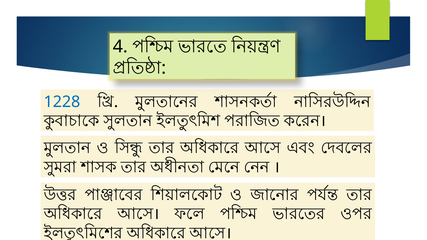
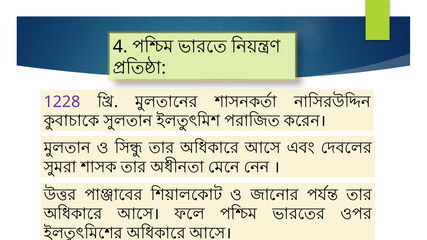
1228 colour: blue -> purple
